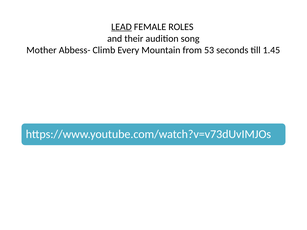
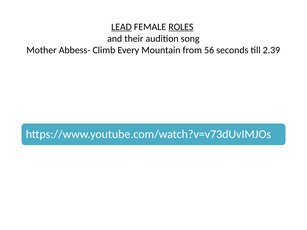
ROLES underline: none -> present
53: 53 -> 56
1.45: 1.45 -> 2.39
